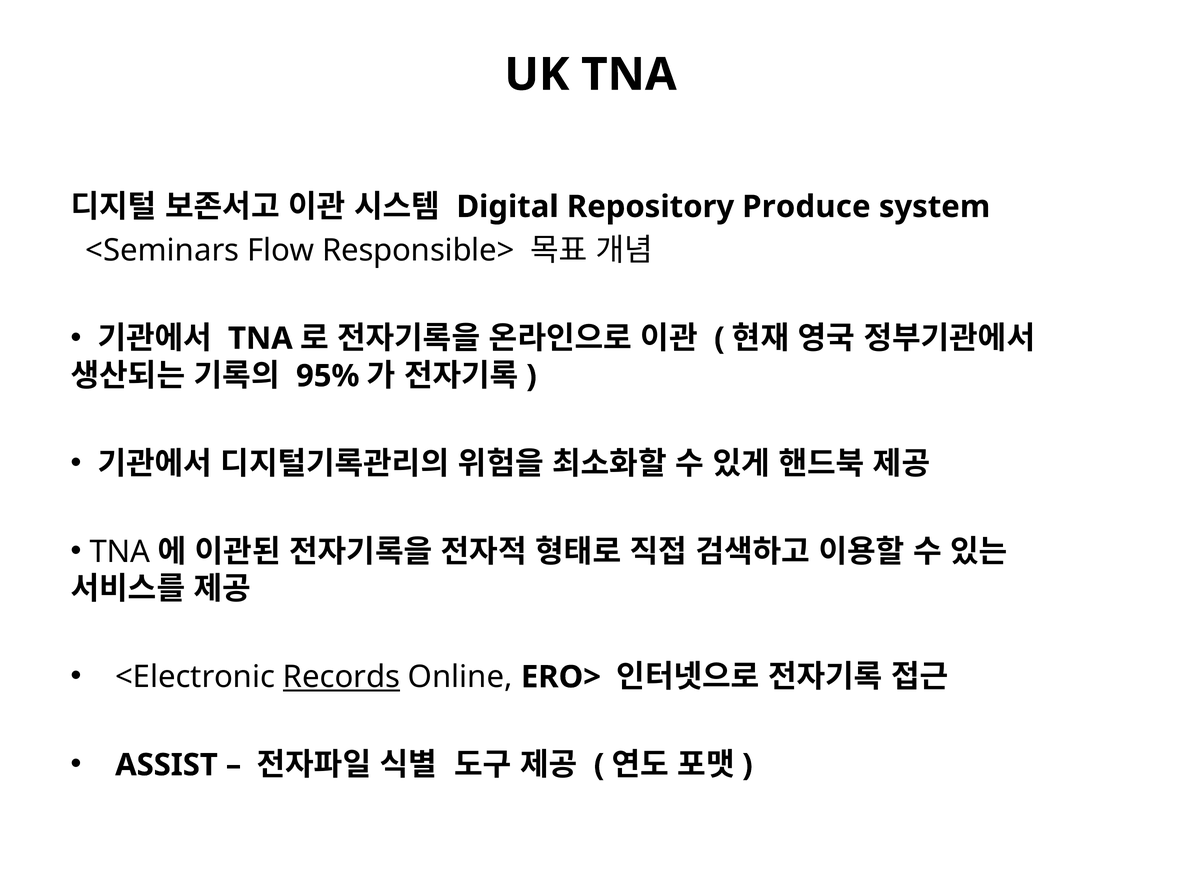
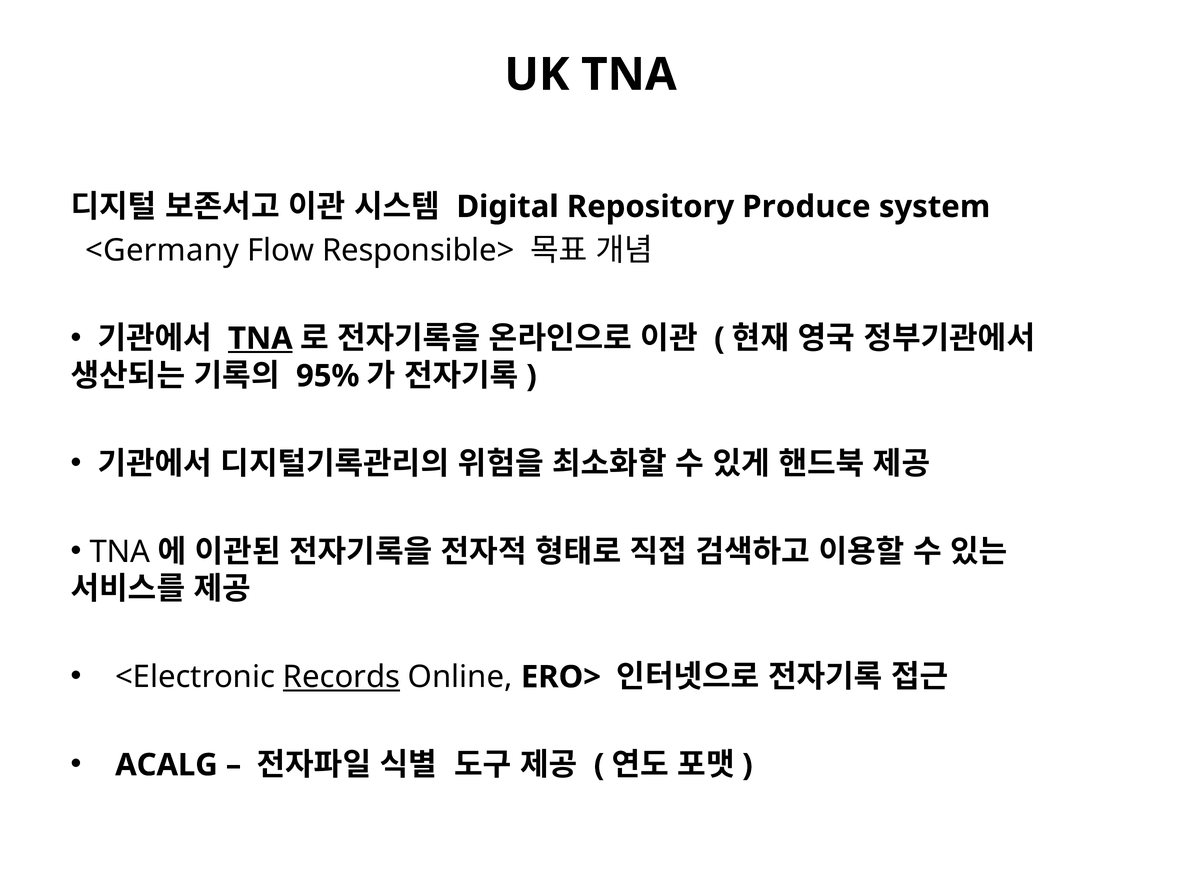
<Seminars: <Seminars -> <Germany
TNA at (260, 338) underline: none -> present
ASSIST: ASSIST -> ACALG
